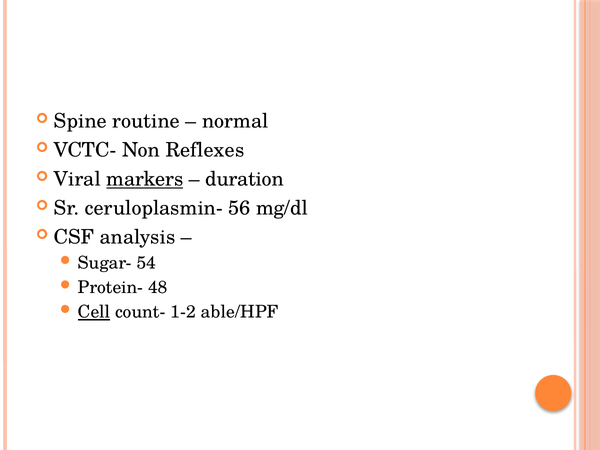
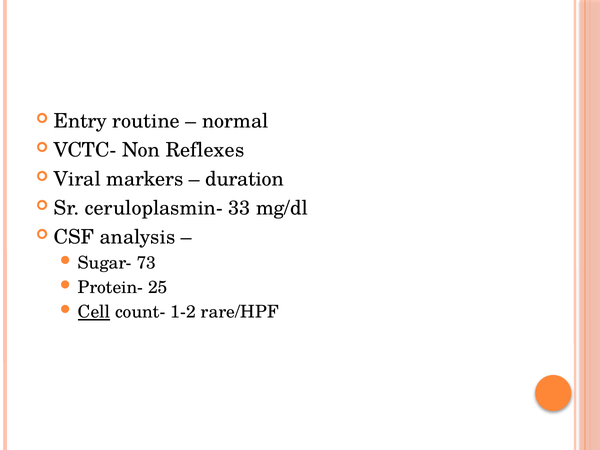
Spine: Spine -> Entry
markers underline: present -> none
56: 56 -> 33
54: 54 -> 73
48: 48 -> 25
able/HPF: able/HPF -> rare/HPF
